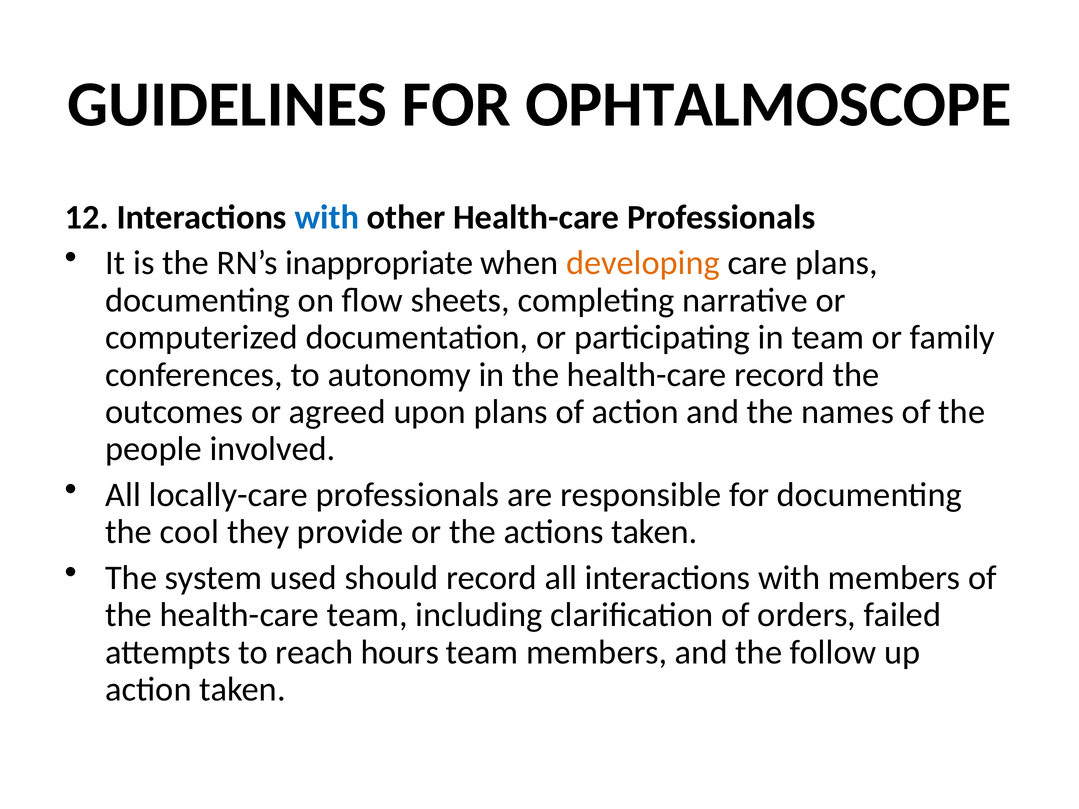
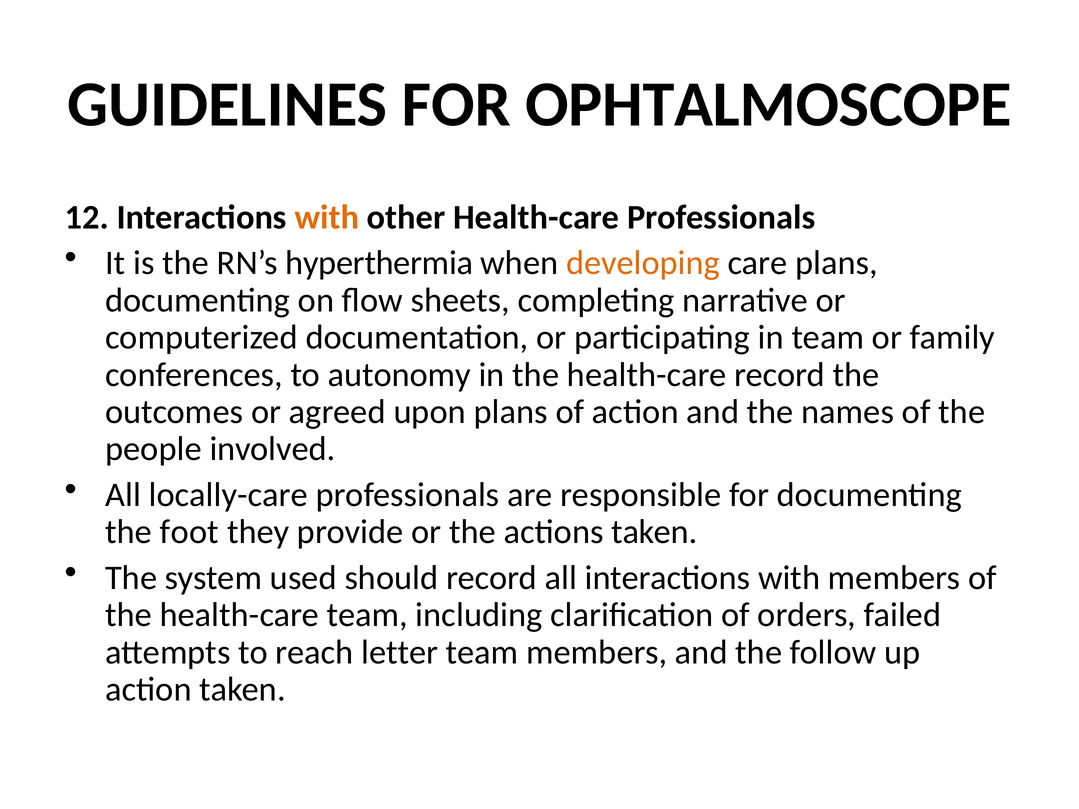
with at (327, 217) colour: blue -> orange
inappropriate: inappropriate -> hyperthermia
cool: cool -> foot
hours: hours -> letter
